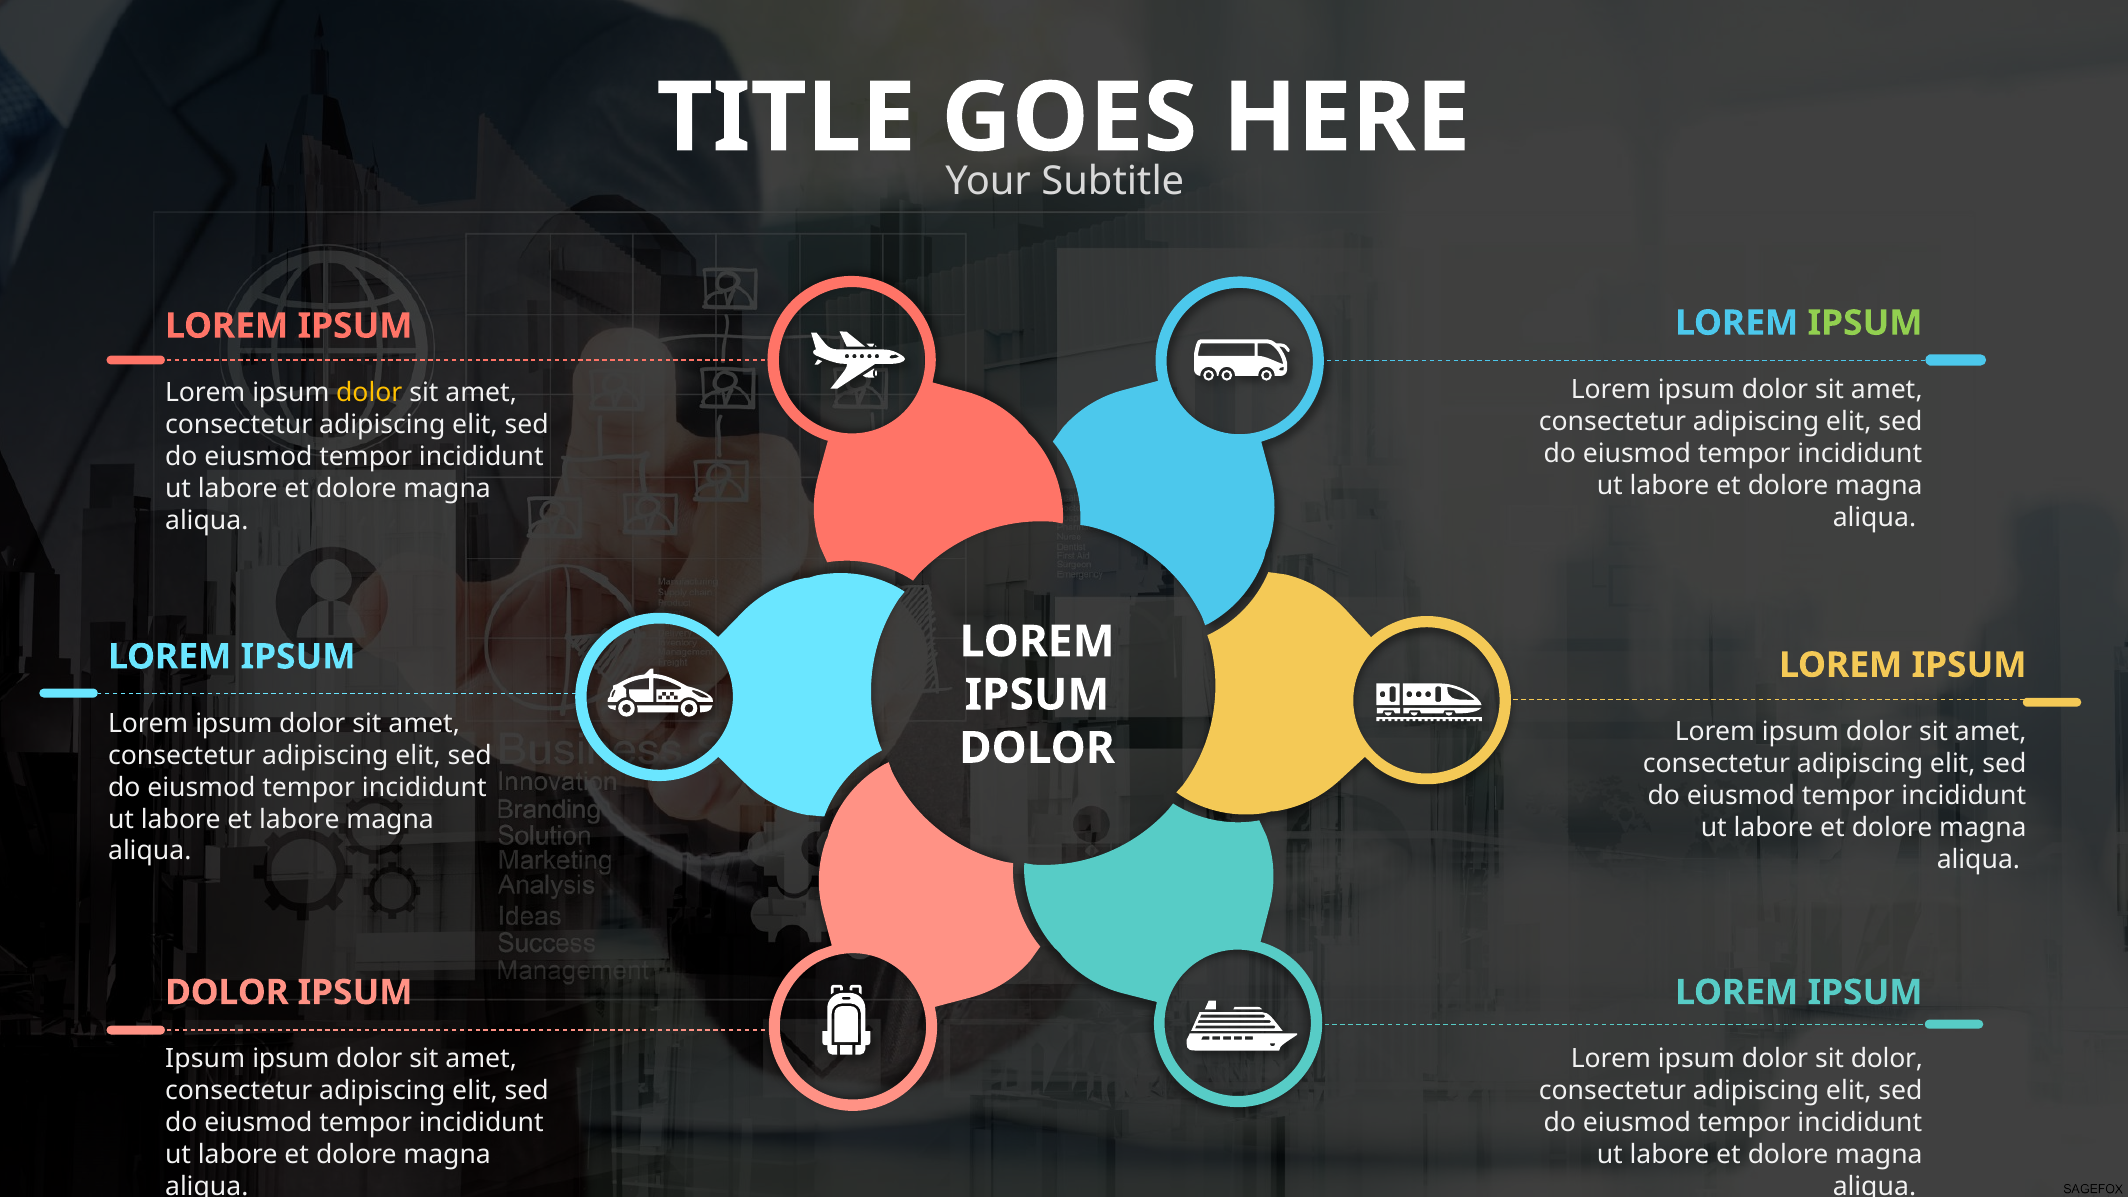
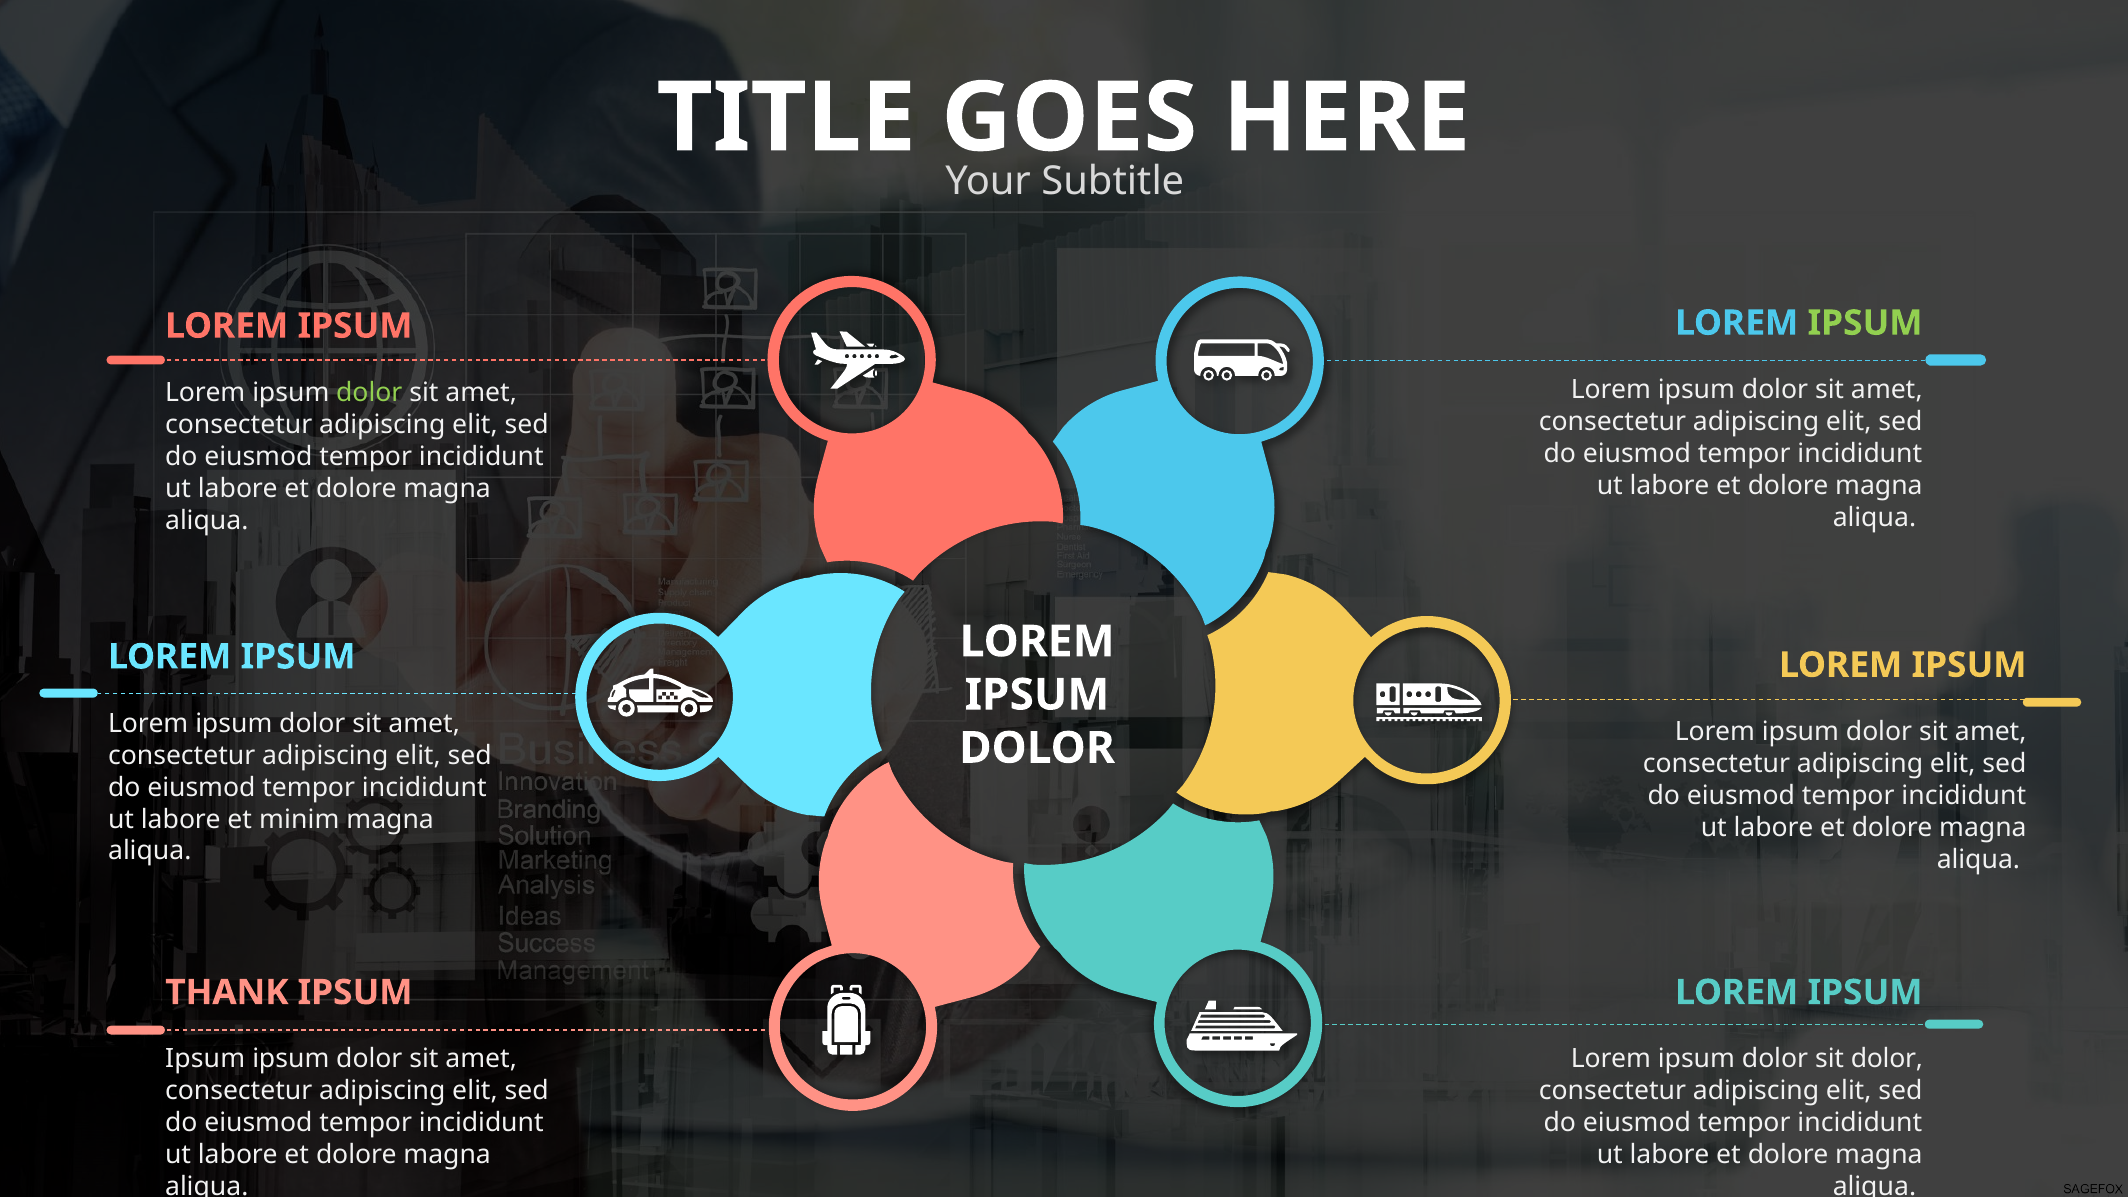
dolor at (369, 393) colour: yellow -> light green
et labore: labore -> minim
DOLOR at (227, 992): DOLOR -> THANK
